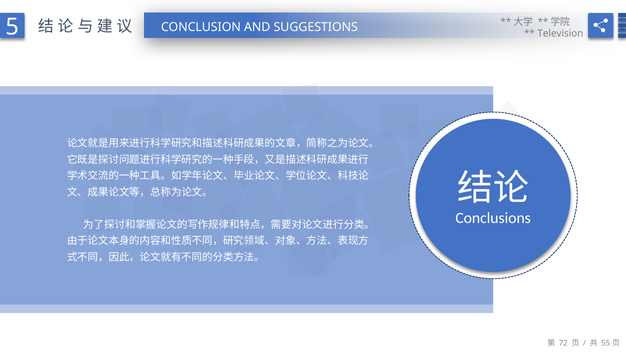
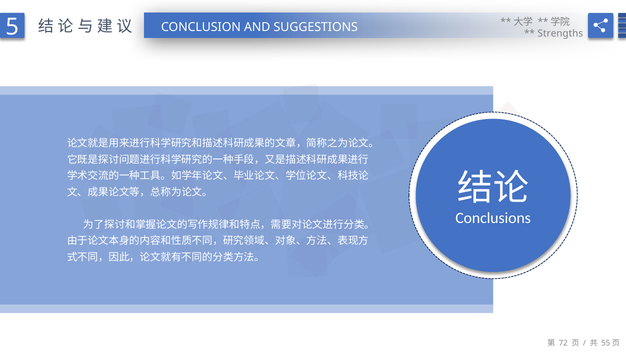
Television: Television -> Strengths
